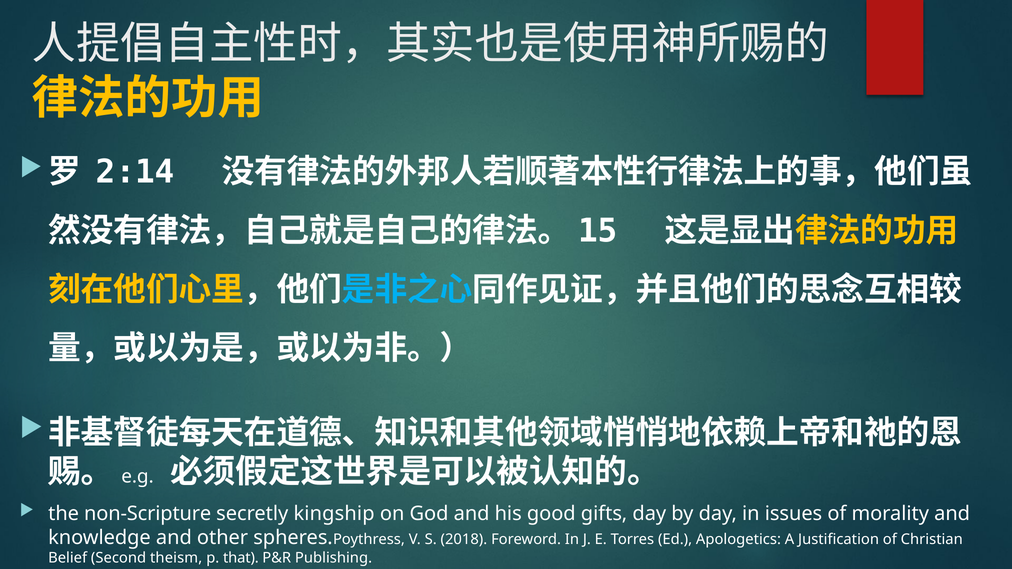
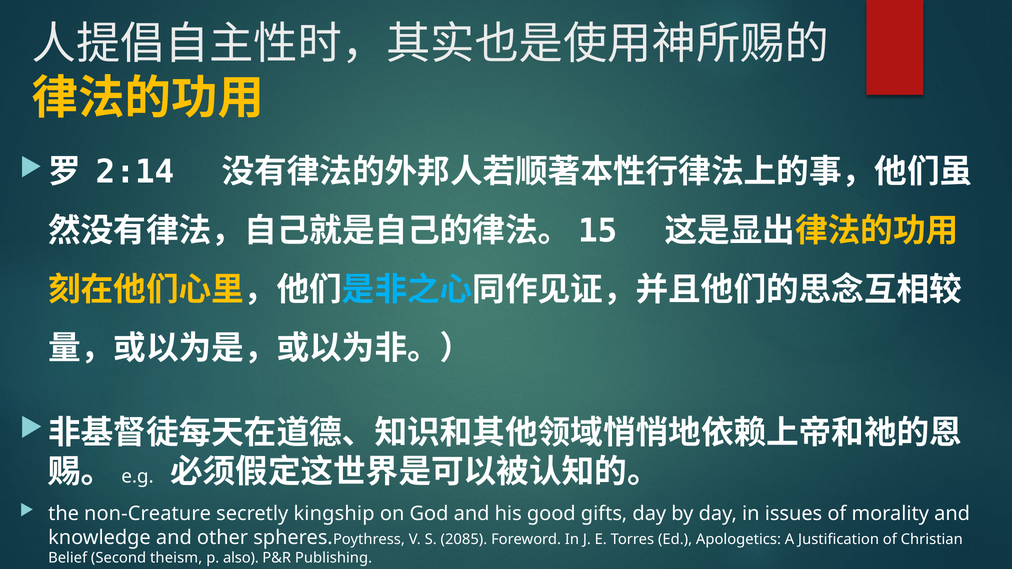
non-Scripture: non-Scripture -> non-Creature
2018: 2018 -> 2085
that: that -> also
